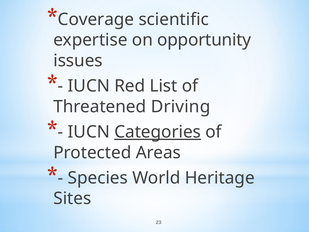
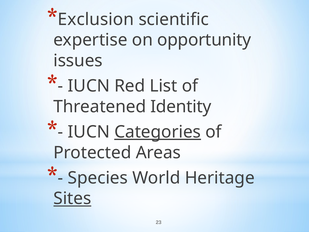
Coverage: Coverage -> Exclusion
Driving: Driving -> Identity
Sites underline: none -> present
